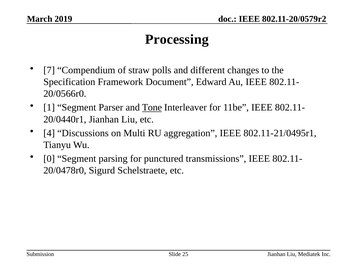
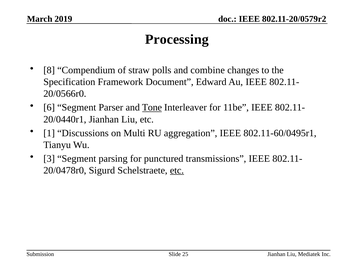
7: 7 -> 8
different: different -> combine
1: 1 -> 6
4: 4 -> 1
802.11-21/0495r1: 802.11-21/0495r1 -> 802.11-60/0495r1
0: 0 -> 3
etc at (177, 171) underline: none -> present
